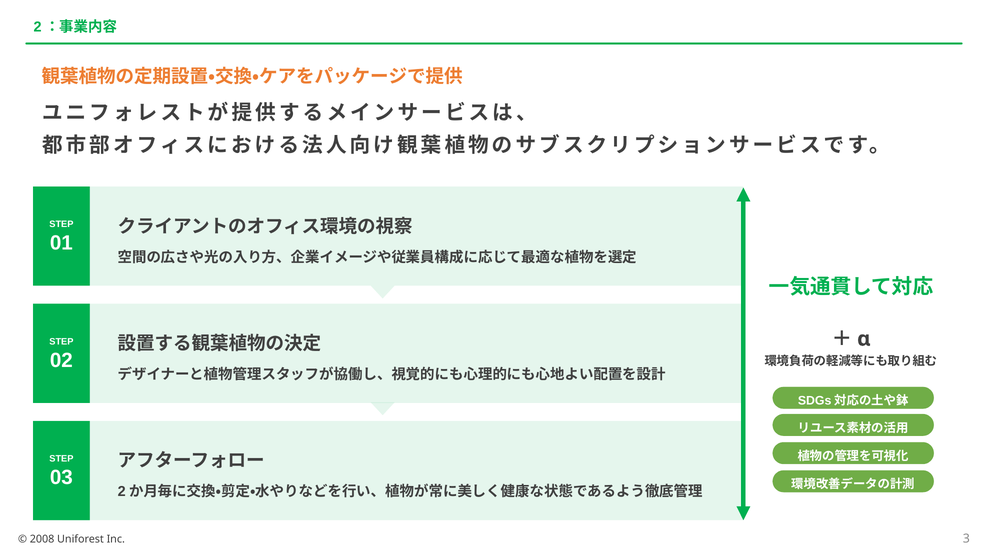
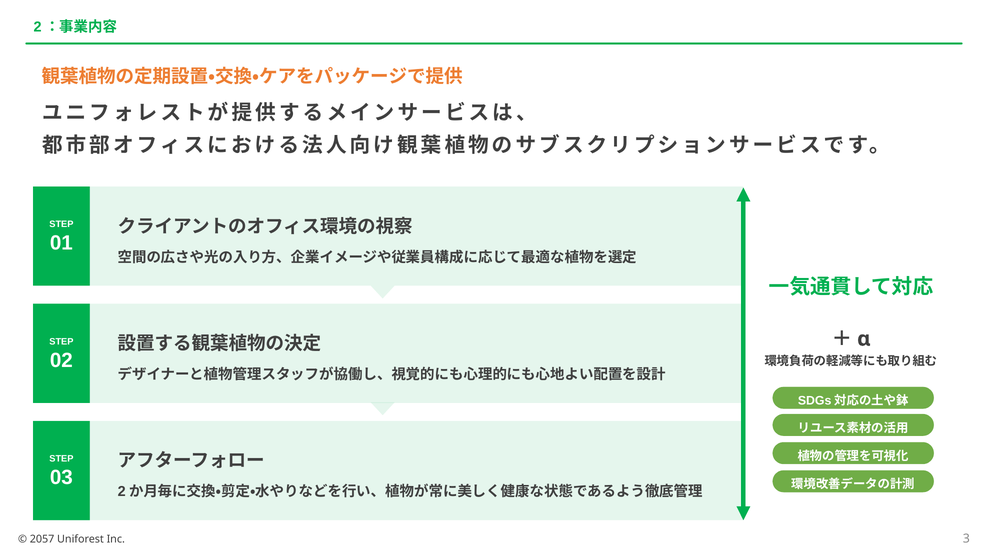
2008: 2008 -> 2057
